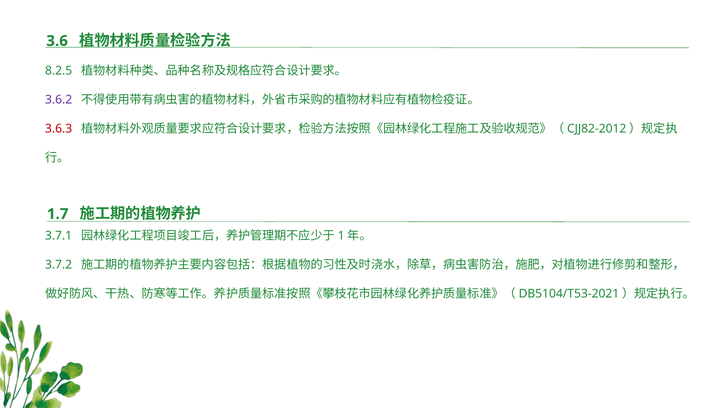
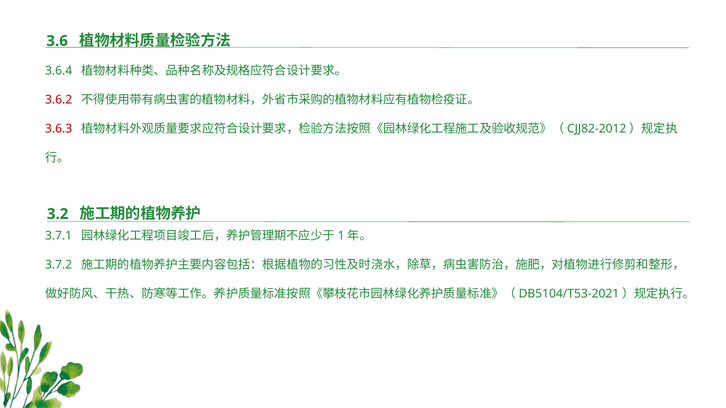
8.2.5: 8.2.5 -> 3.6.4
3.6.2 colour: purple -> red
1.7: 1.7 -> 3.2
